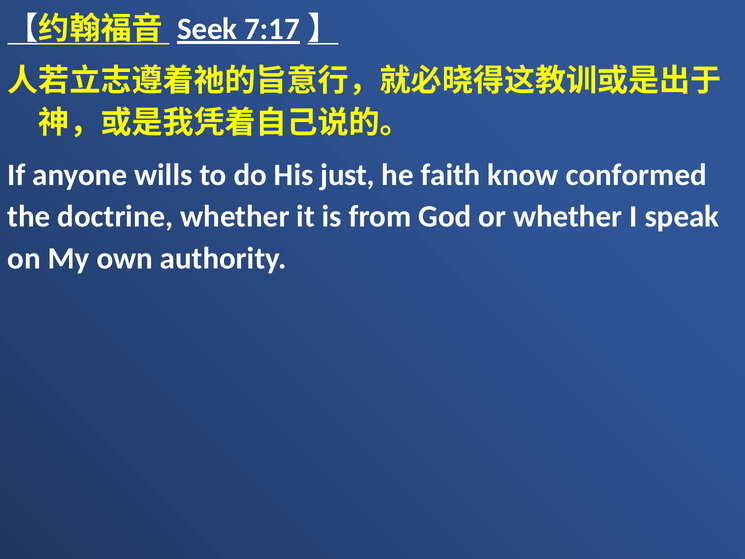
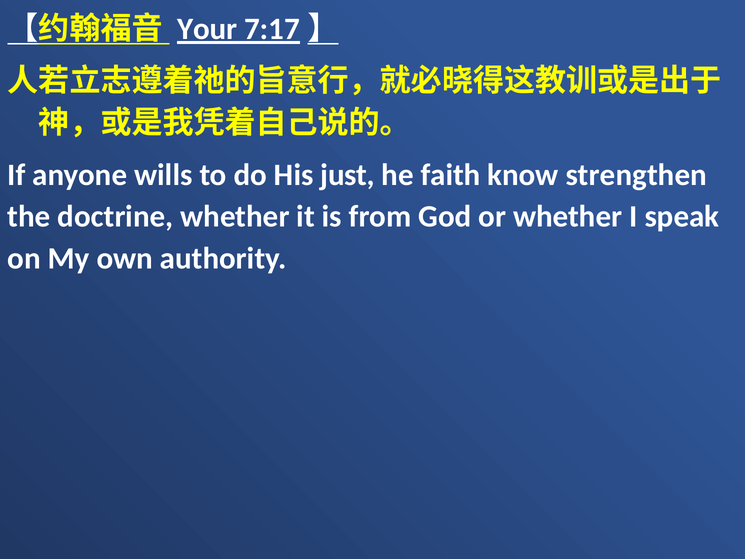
Seek: Seek -> Your
conformed: conformed -> strengthen
